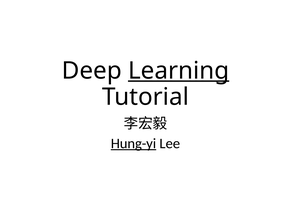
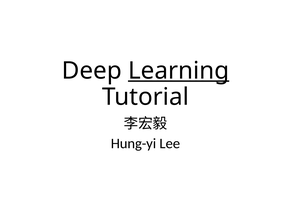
Hung-yi underline: present -> none
